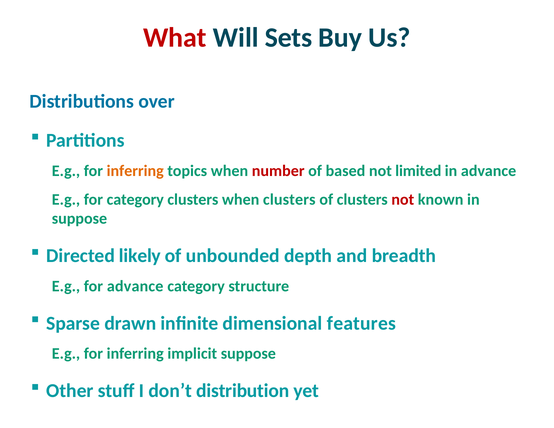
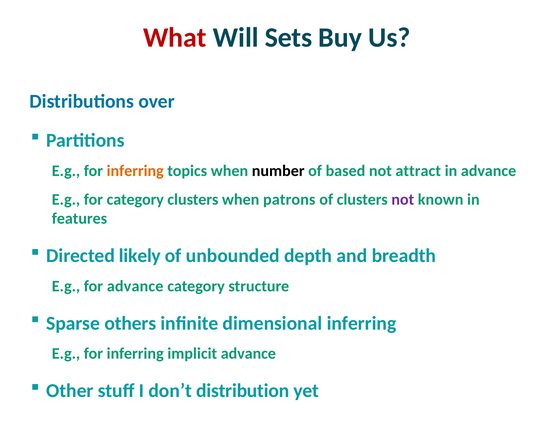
number colour: red -> black
limited: limited -> attract
when clusters: clusters -> patrons
not at (403, 199) colour: red -> purple
suppose at (79, 219): suppose -> features
drawn: drawn -> others
dimensional features: features -> inferring
implicit suppose: suppose -> advance
